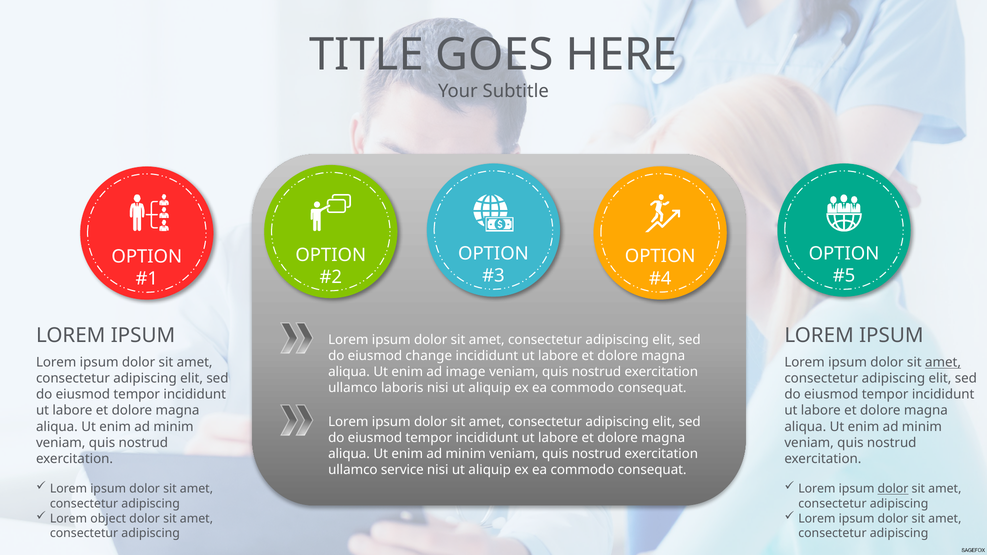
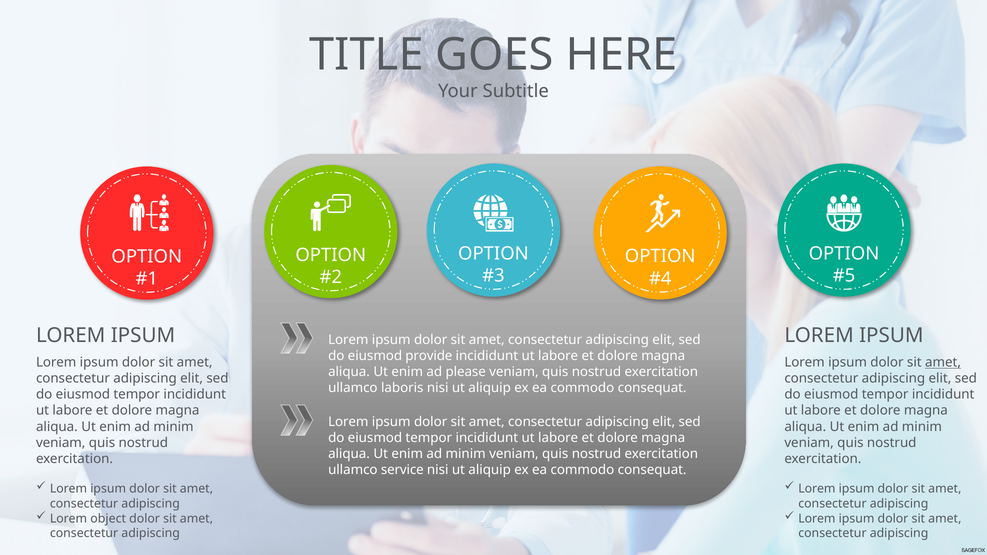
change: change -> provide
image: image -> please
dolor at (893, 489) underline: present -> none
